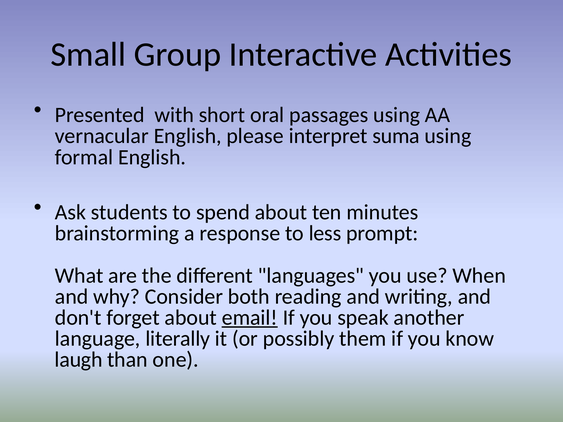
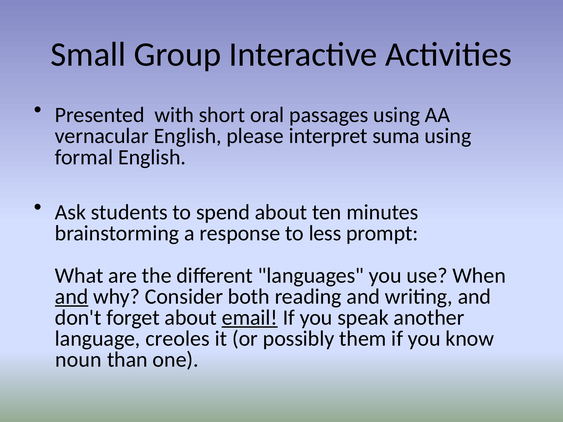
and at (72, 297) underline: none -> present
literally: literally -> creoles
laugh: laugh -> noun
